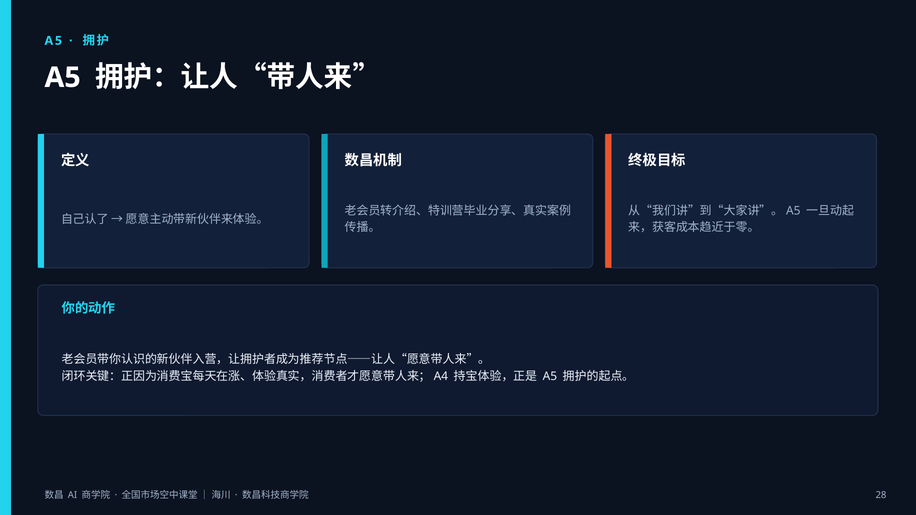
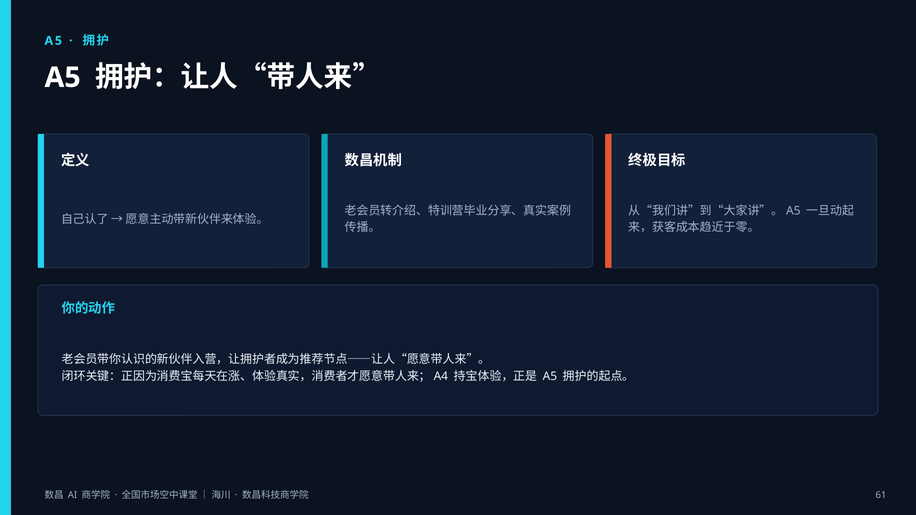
28: 28 -> 61
